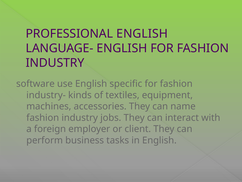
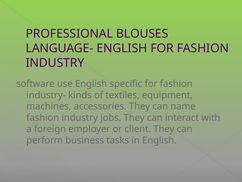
PROFESSIONAL ENGLISH: ENGLISH -> BLOUSES
